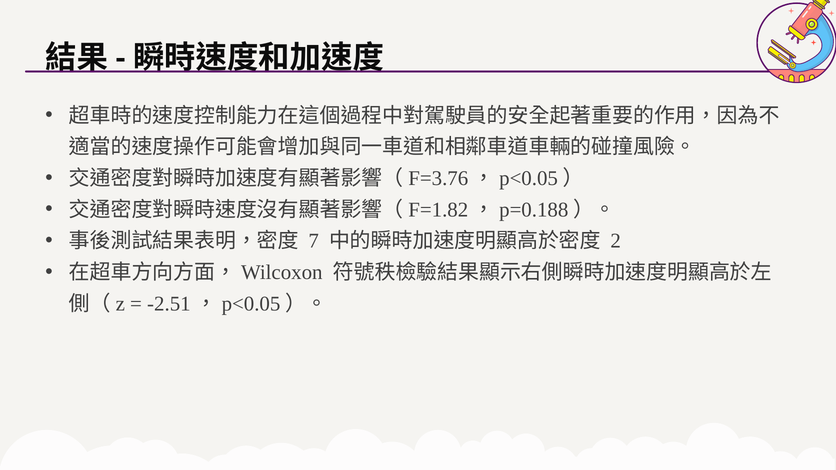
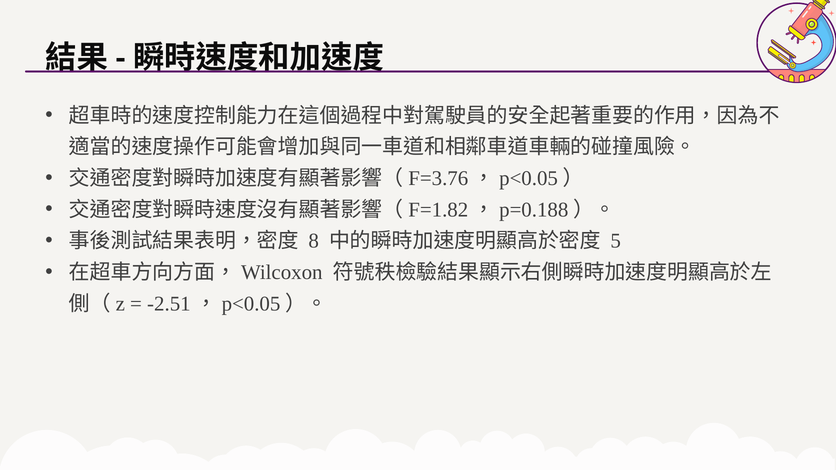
7: 7 -> 8
2: 2 -> 5
